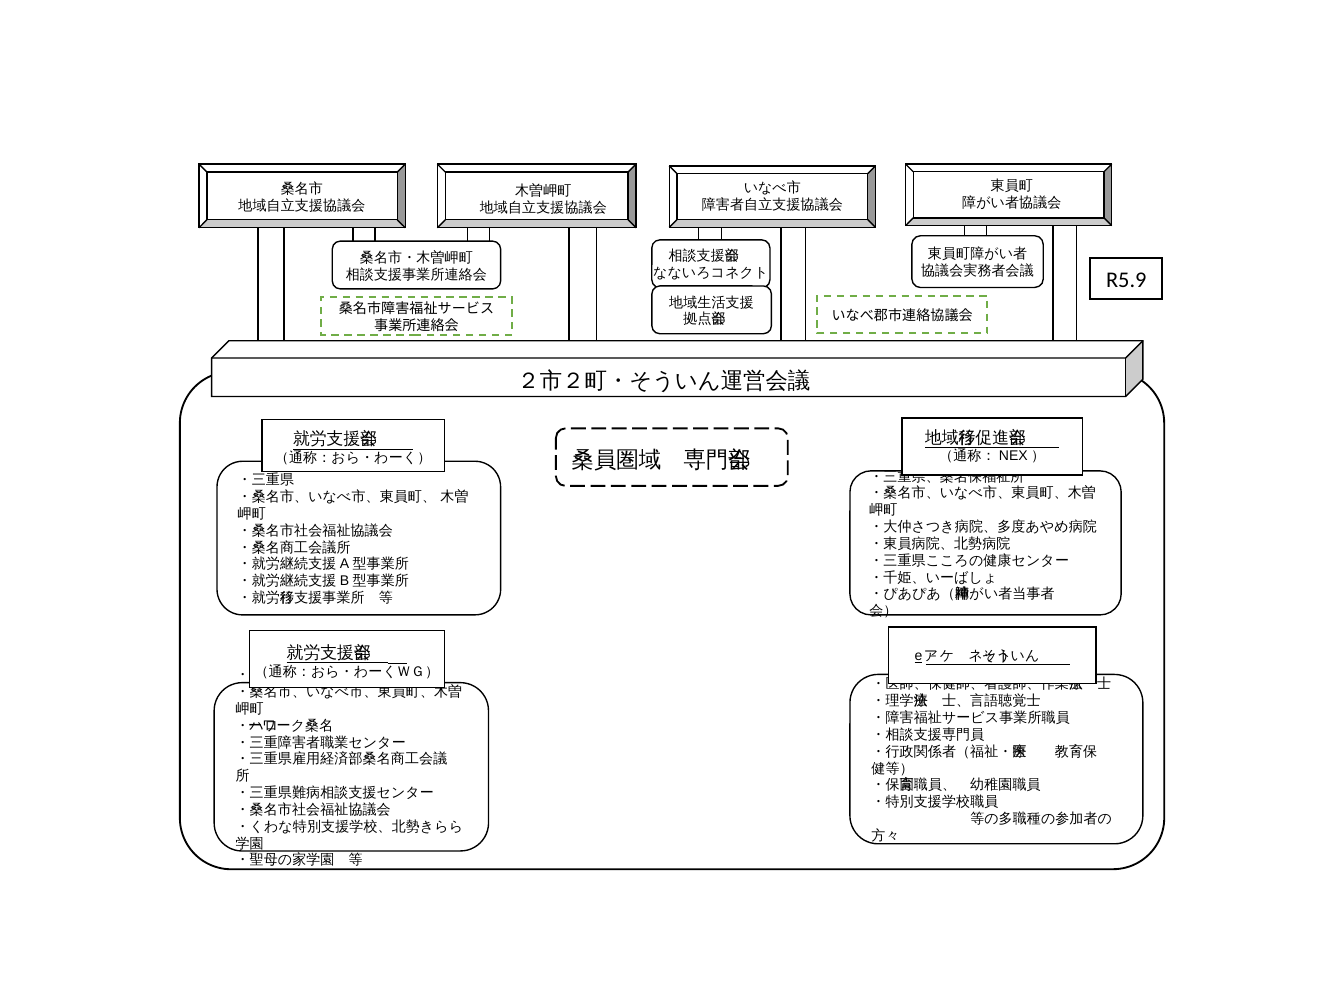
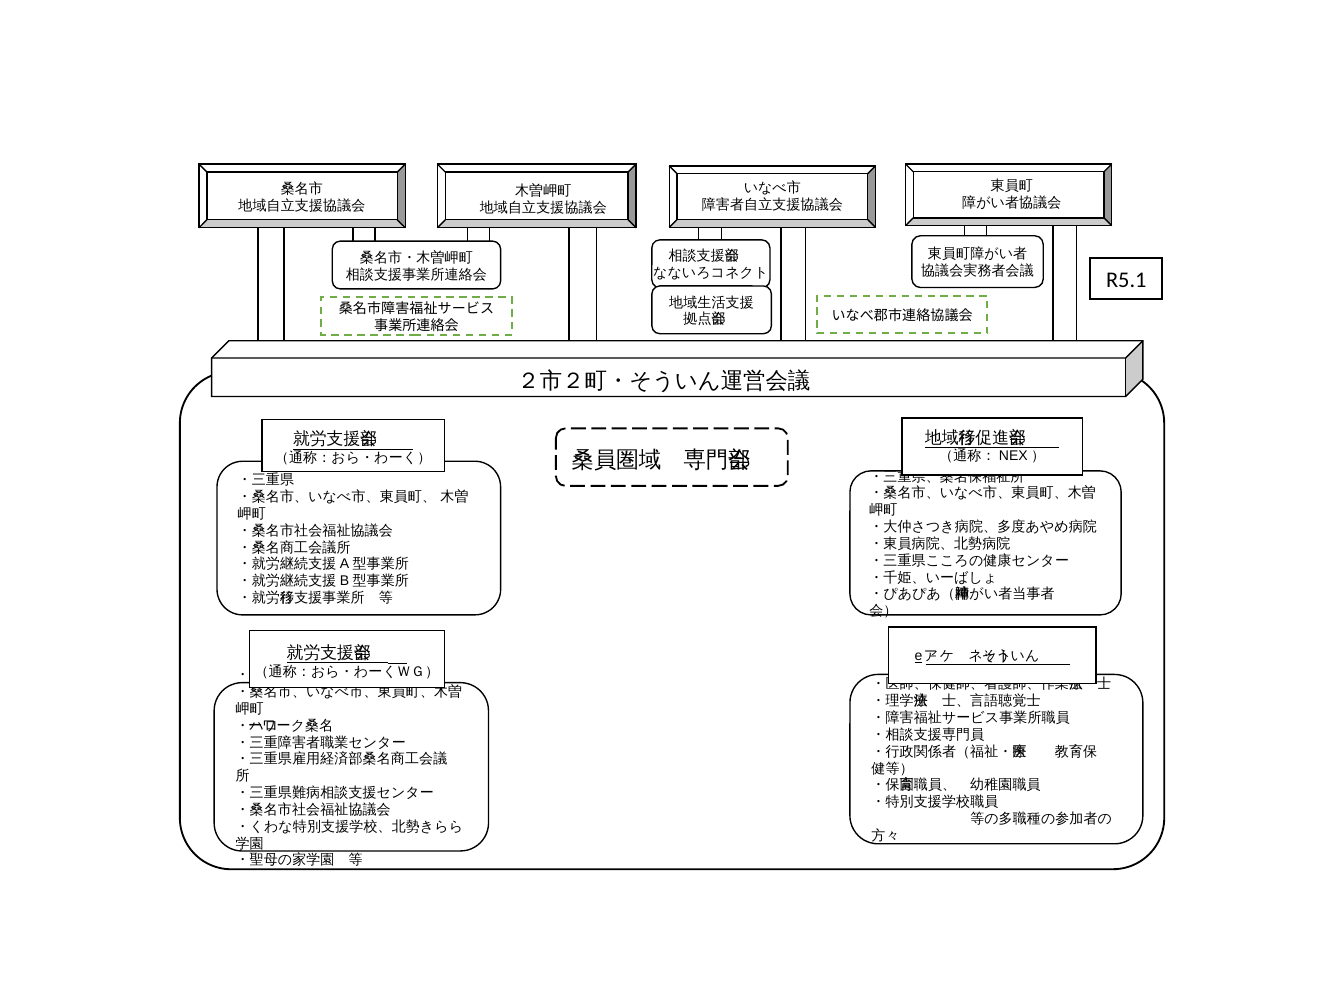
R5.9: R5.9 -> R5.1
